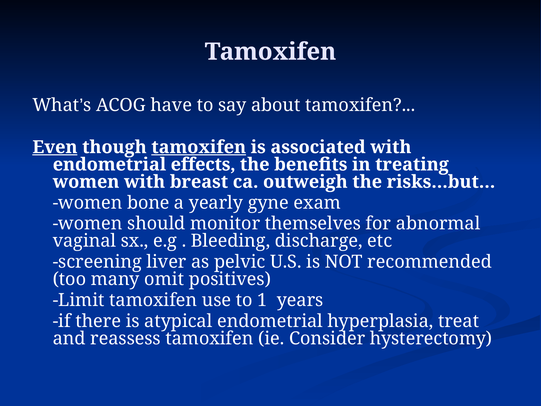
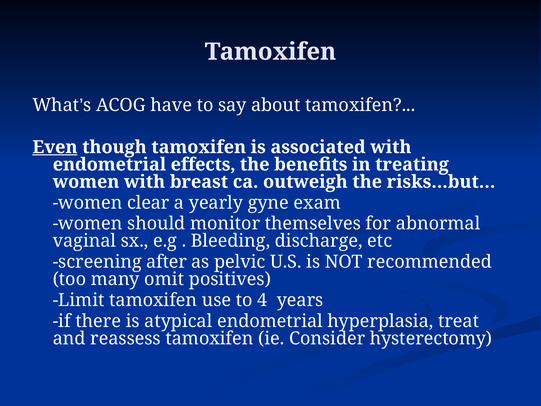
tamoxifen at (199, 147) underline: present -> none
bone: bone -> clear
liver: liver -> after
1: 1 -> 4
